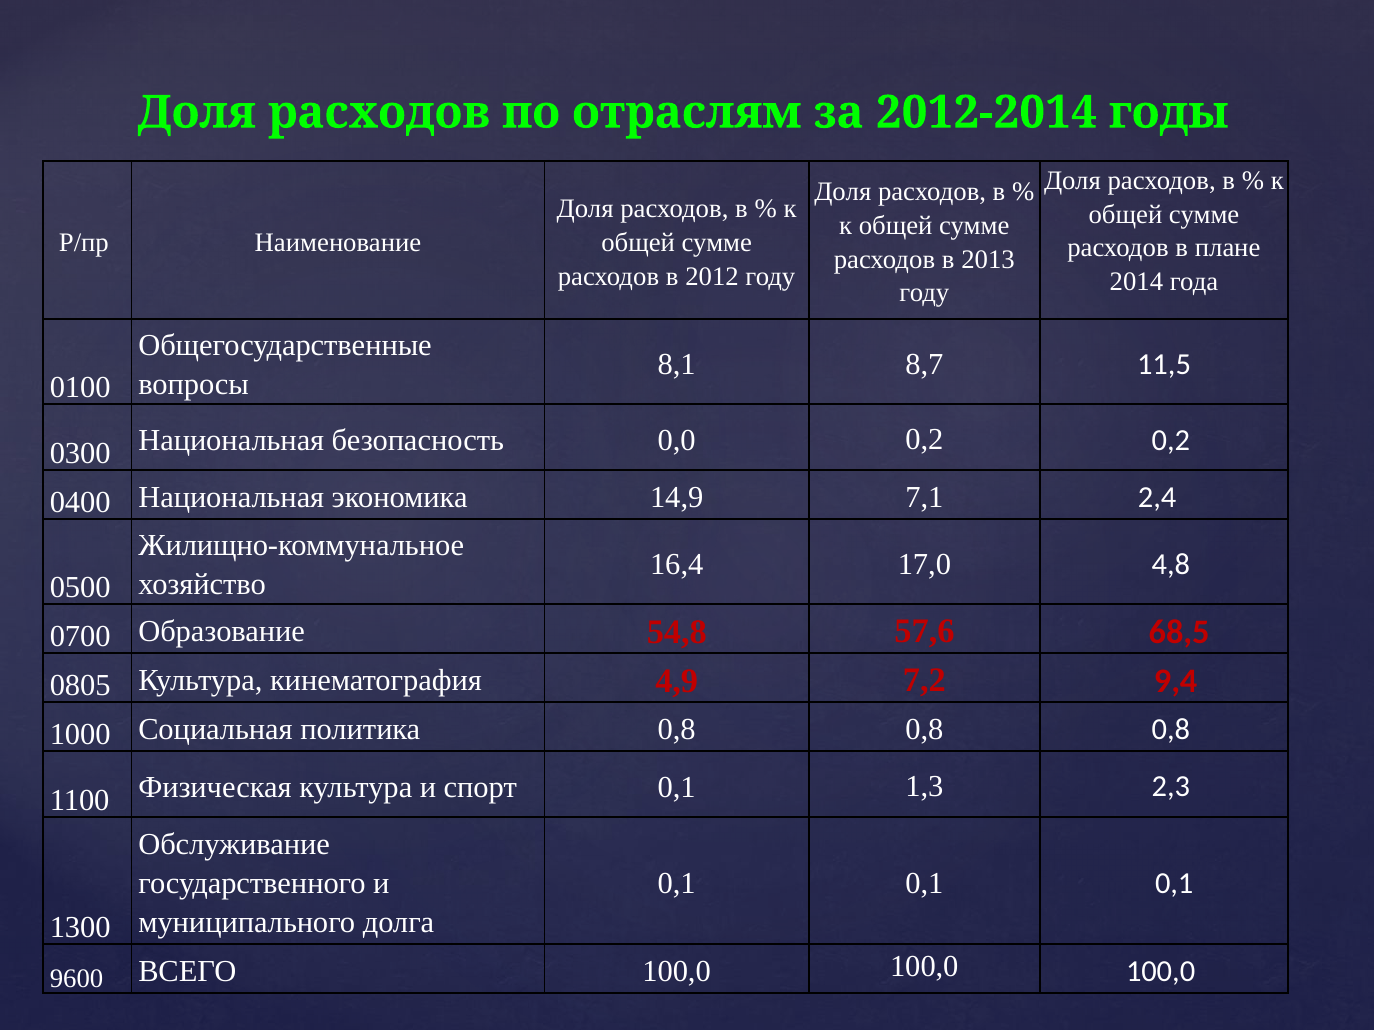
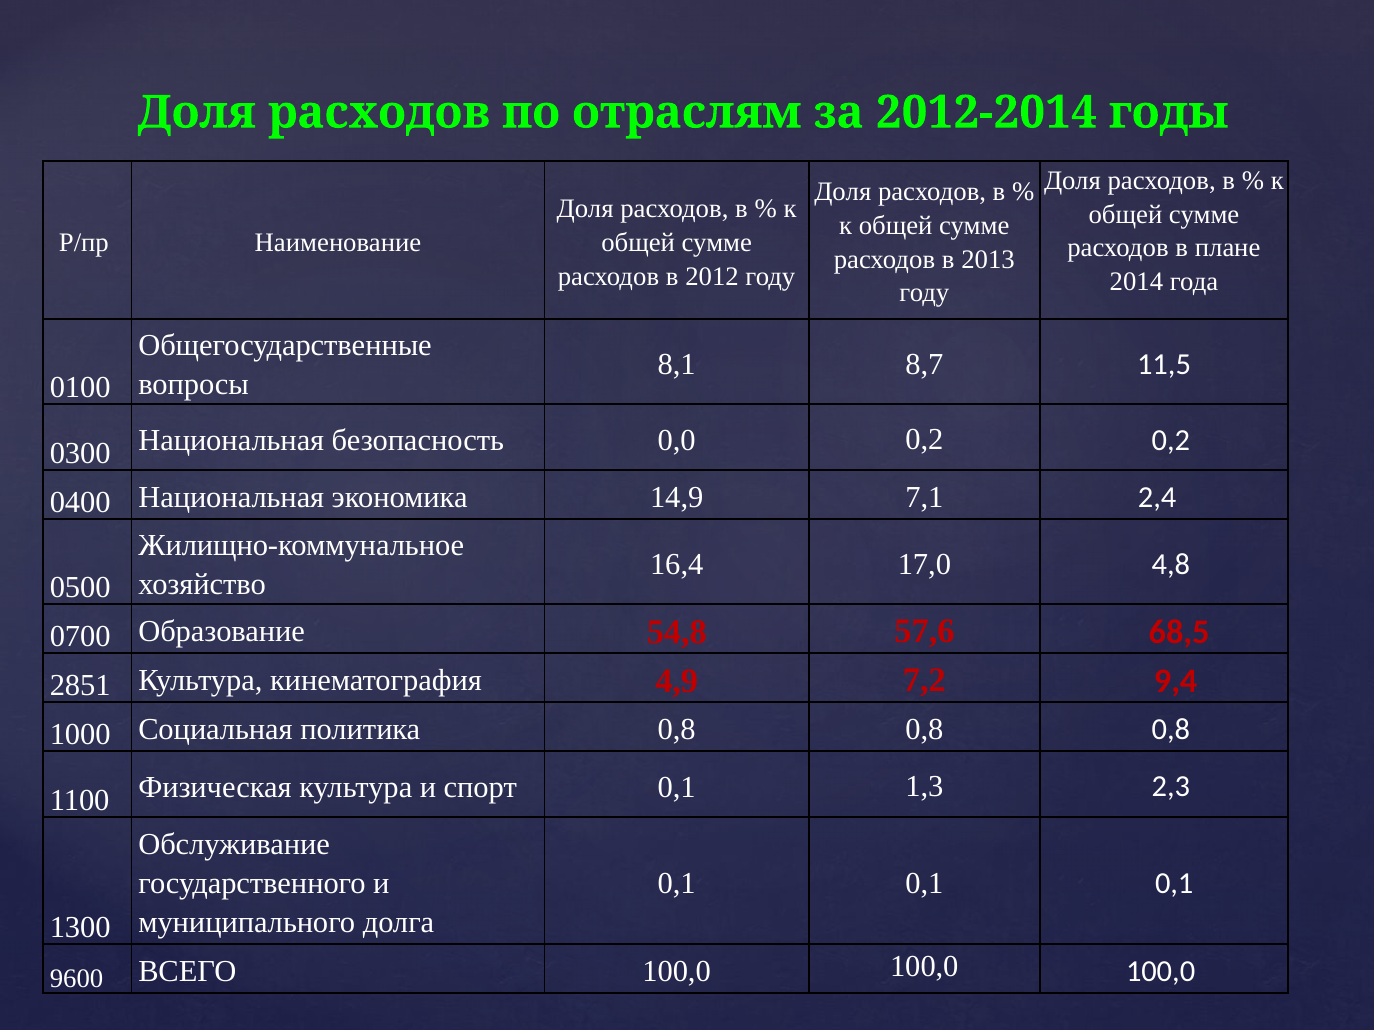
0805: 0805 -> 2851
